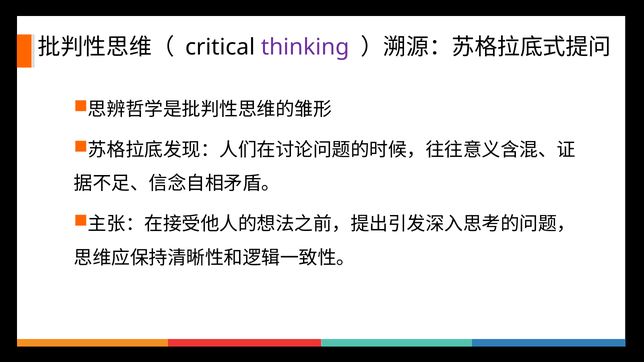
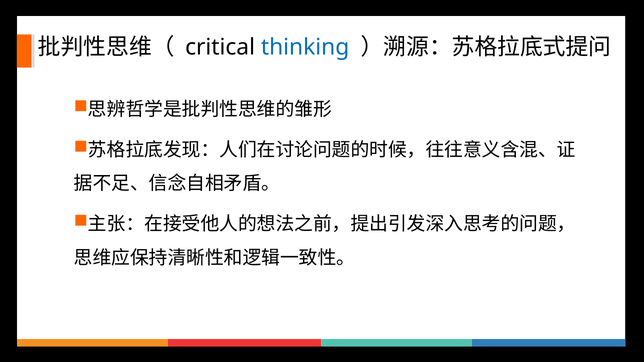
thinking colour: purple -> blue
